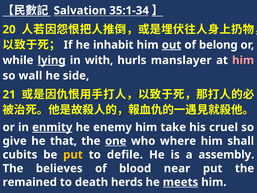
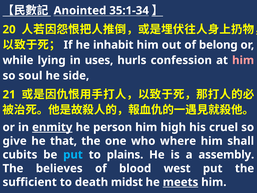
Salvation: Salvation -> Anointed
out underline: present -> none
lying underline: present -> none
with: with -> uses
manslayer: manslayer -> confession
wall: wall -> soul
enemy: enemy -> person
take: take -> high
one underline: present -> none
put at (73, 155) colour: yellow -> light blue
defile: defile -> plains
near: near -> west
remained: remained -> sufficient
herds: herds -> midst
